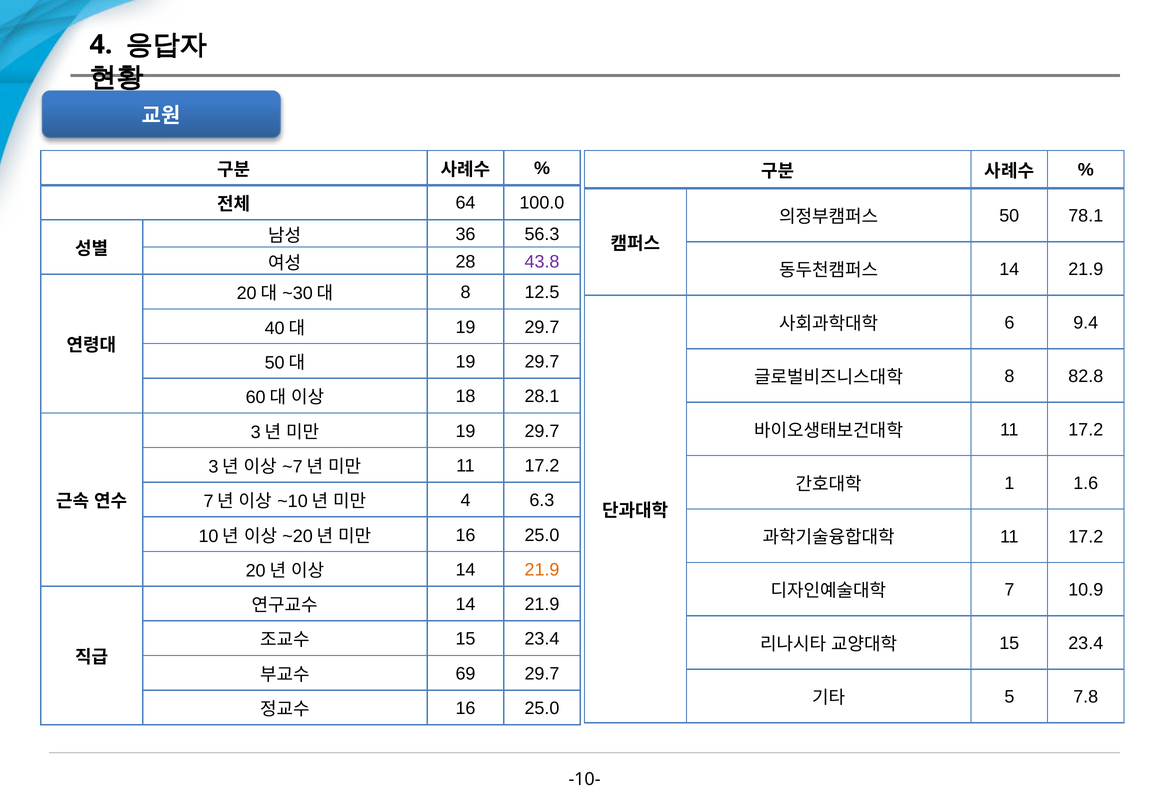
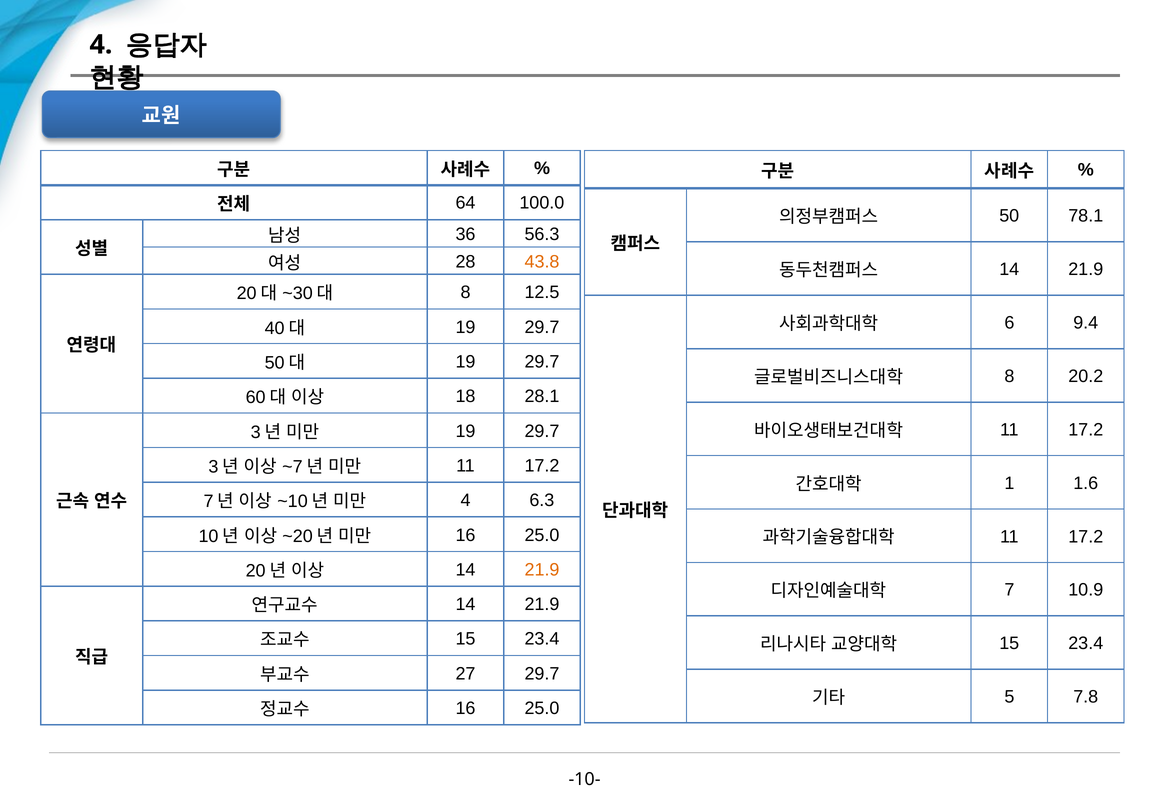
43.8 colour: purple -> orange
82.8: 82.8 -> 20.2
69: 69 -> 27
